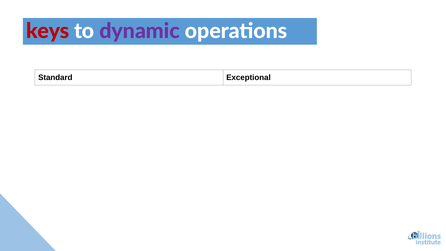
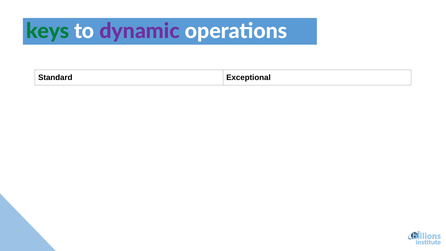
keys colour: red -> green
